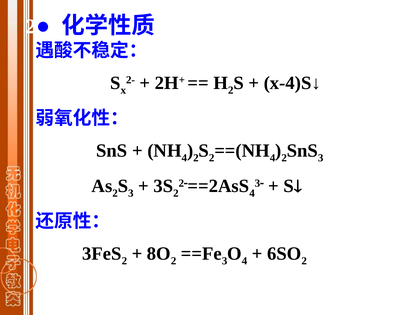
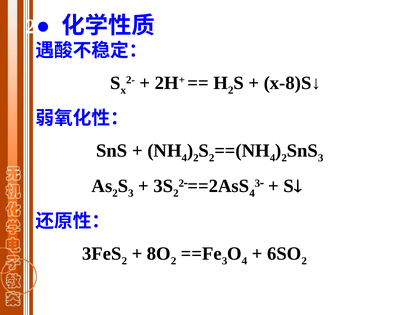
x-4)S↓: x-4)S↓ -> x-8)S↓
